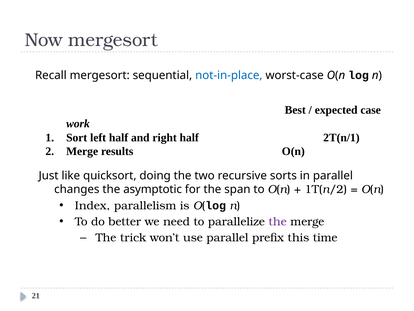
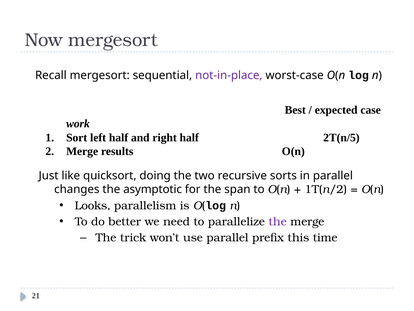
not-in-place colour: blue -> purple
2T(n/1: 2T(n/1 -> 2T(n/5
Index: Index -> Looks
